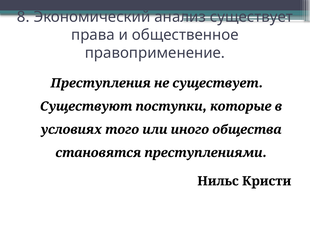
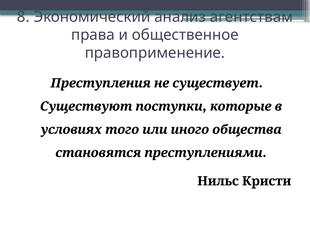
анализ существует: существует -> агентствам
